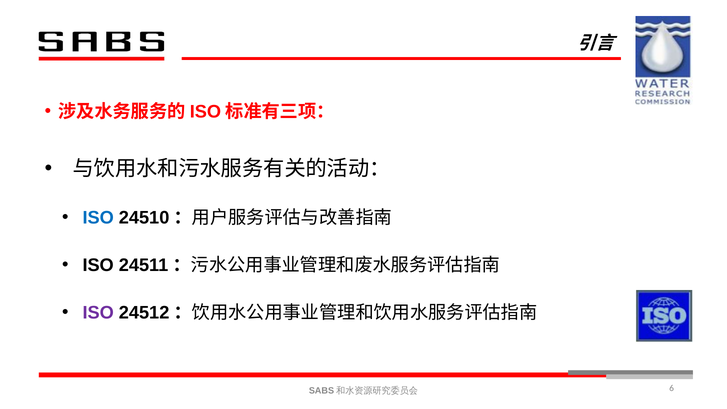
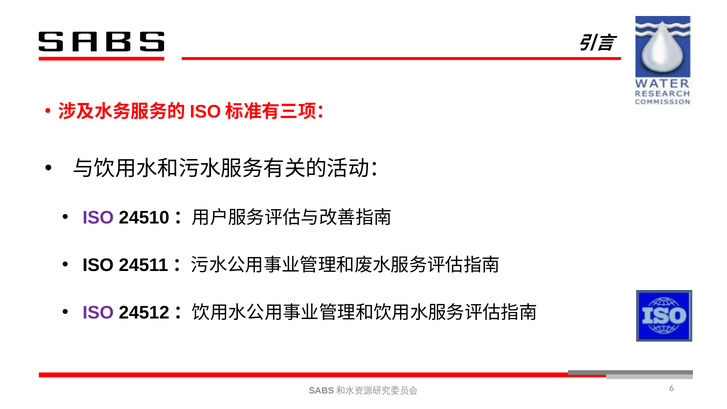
ISO at (98, 218) colour: blue -> purple
